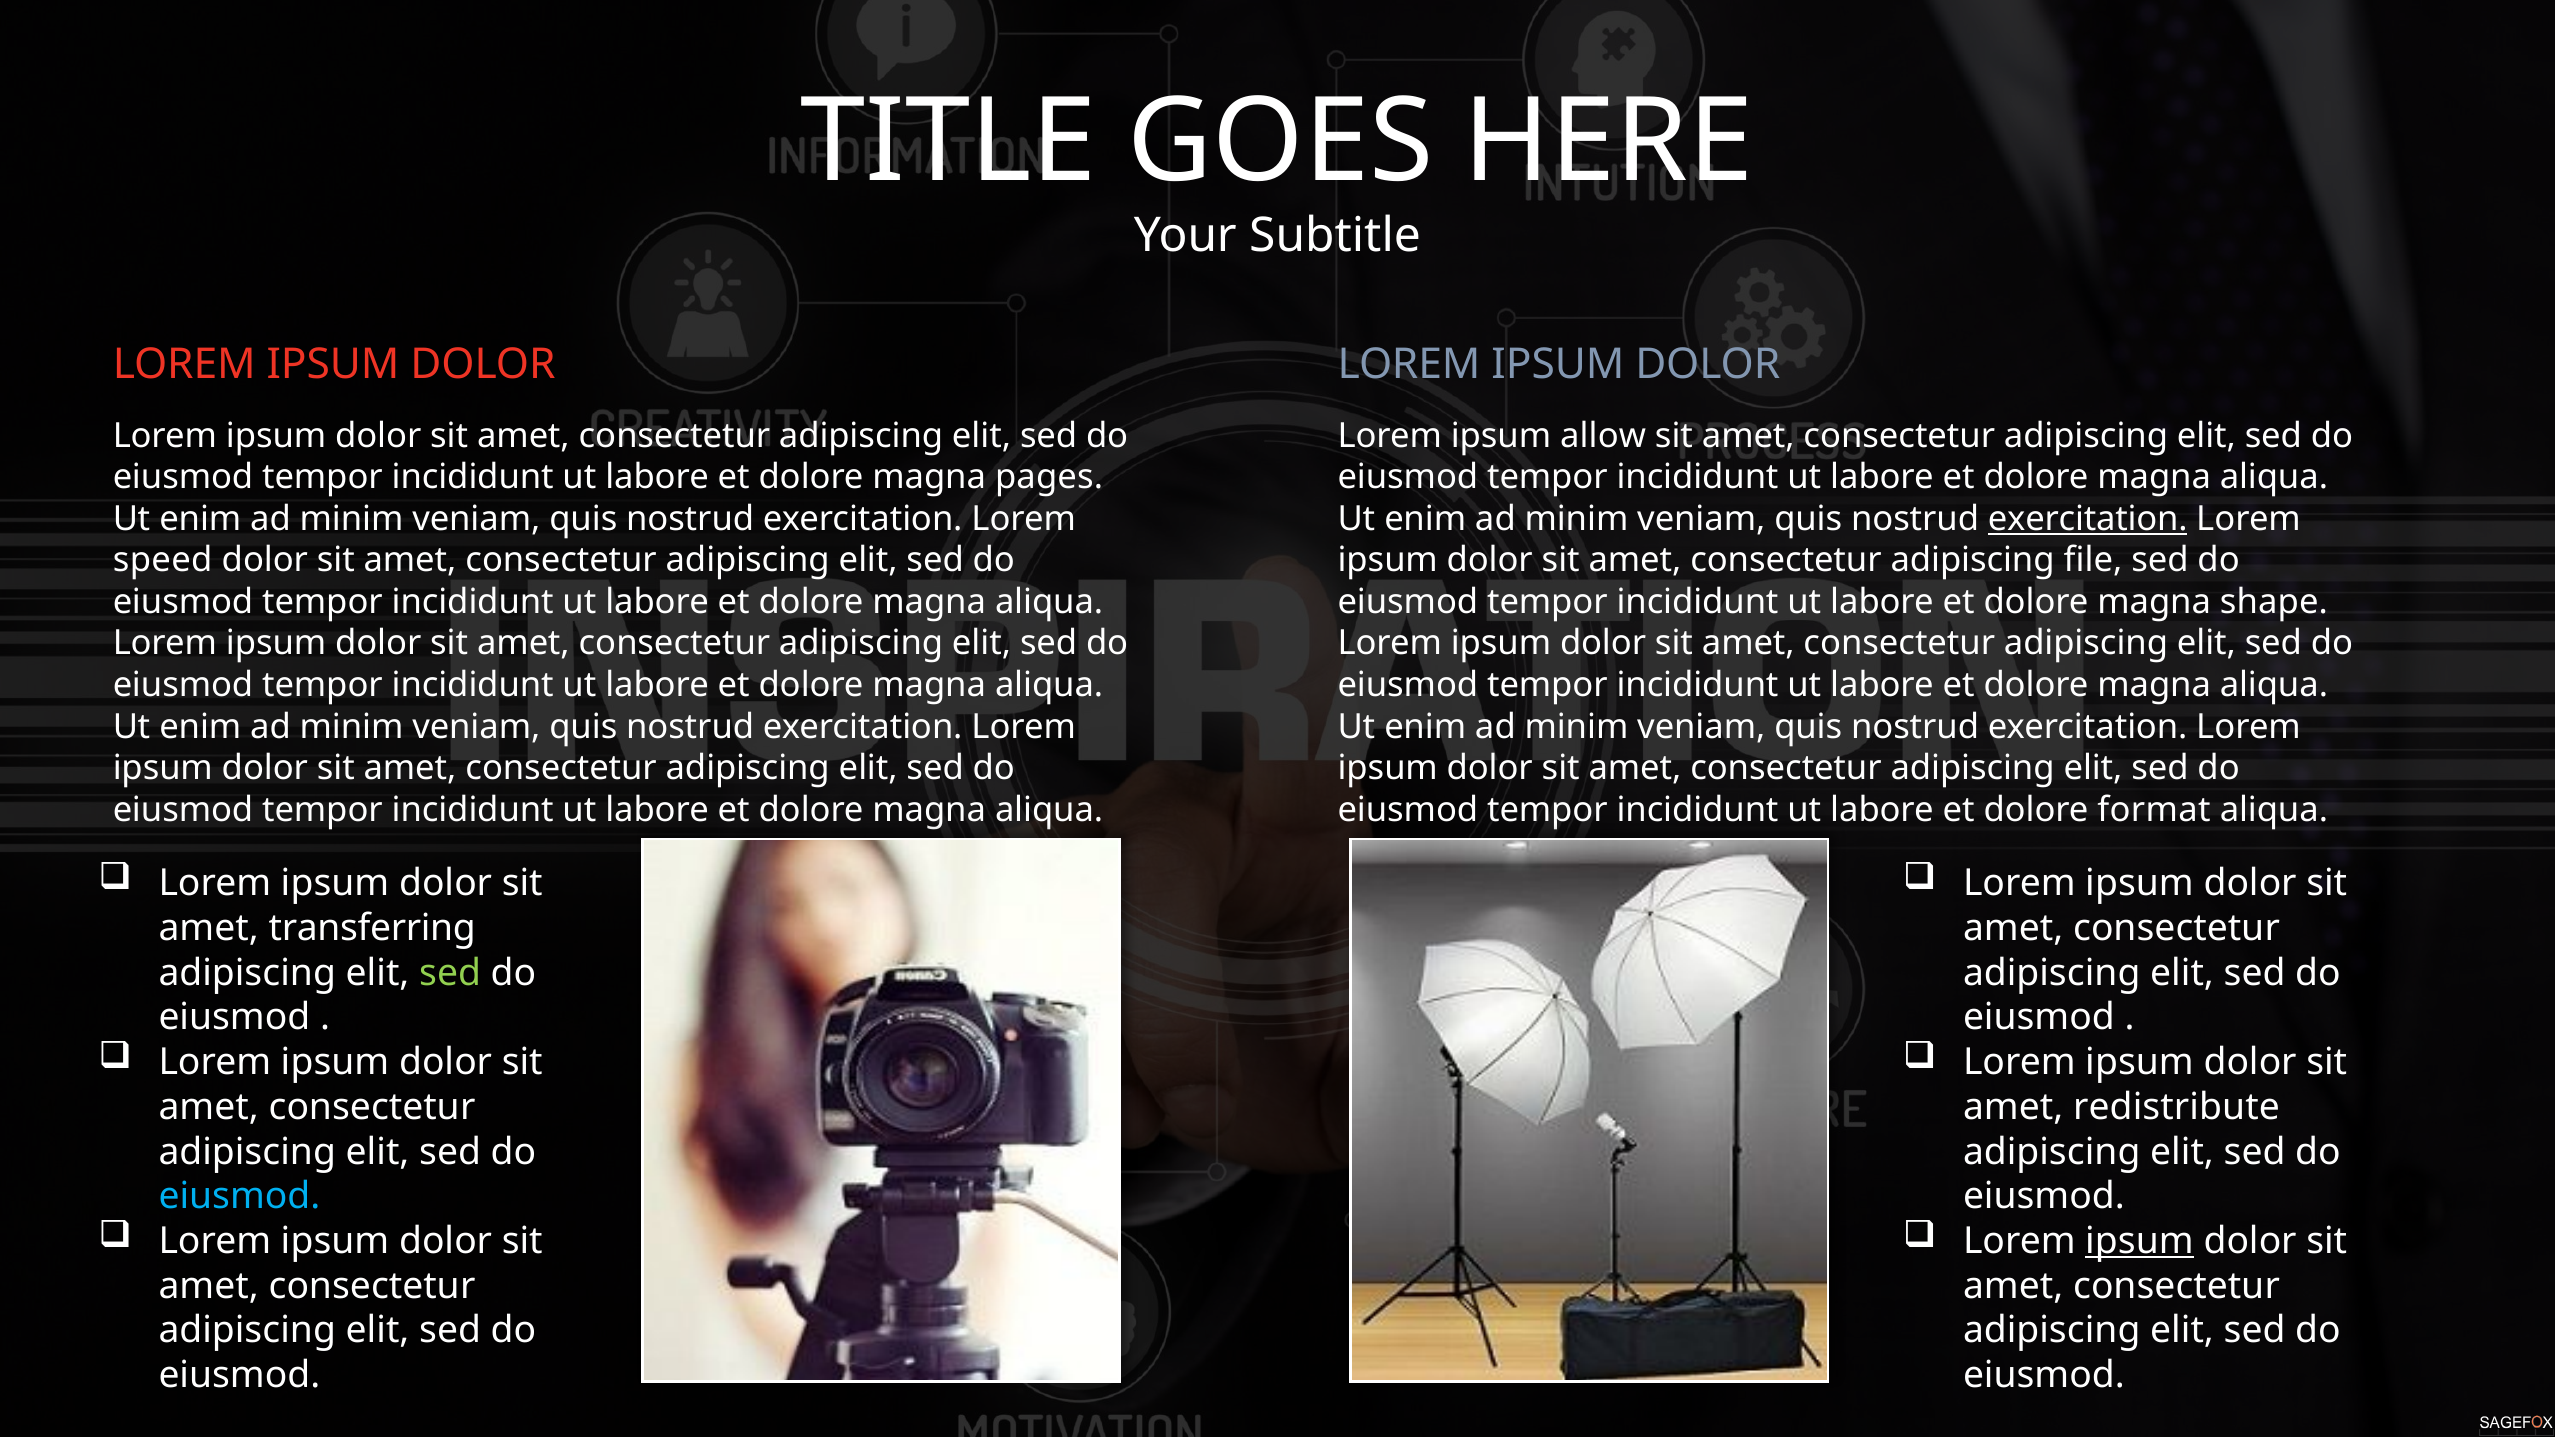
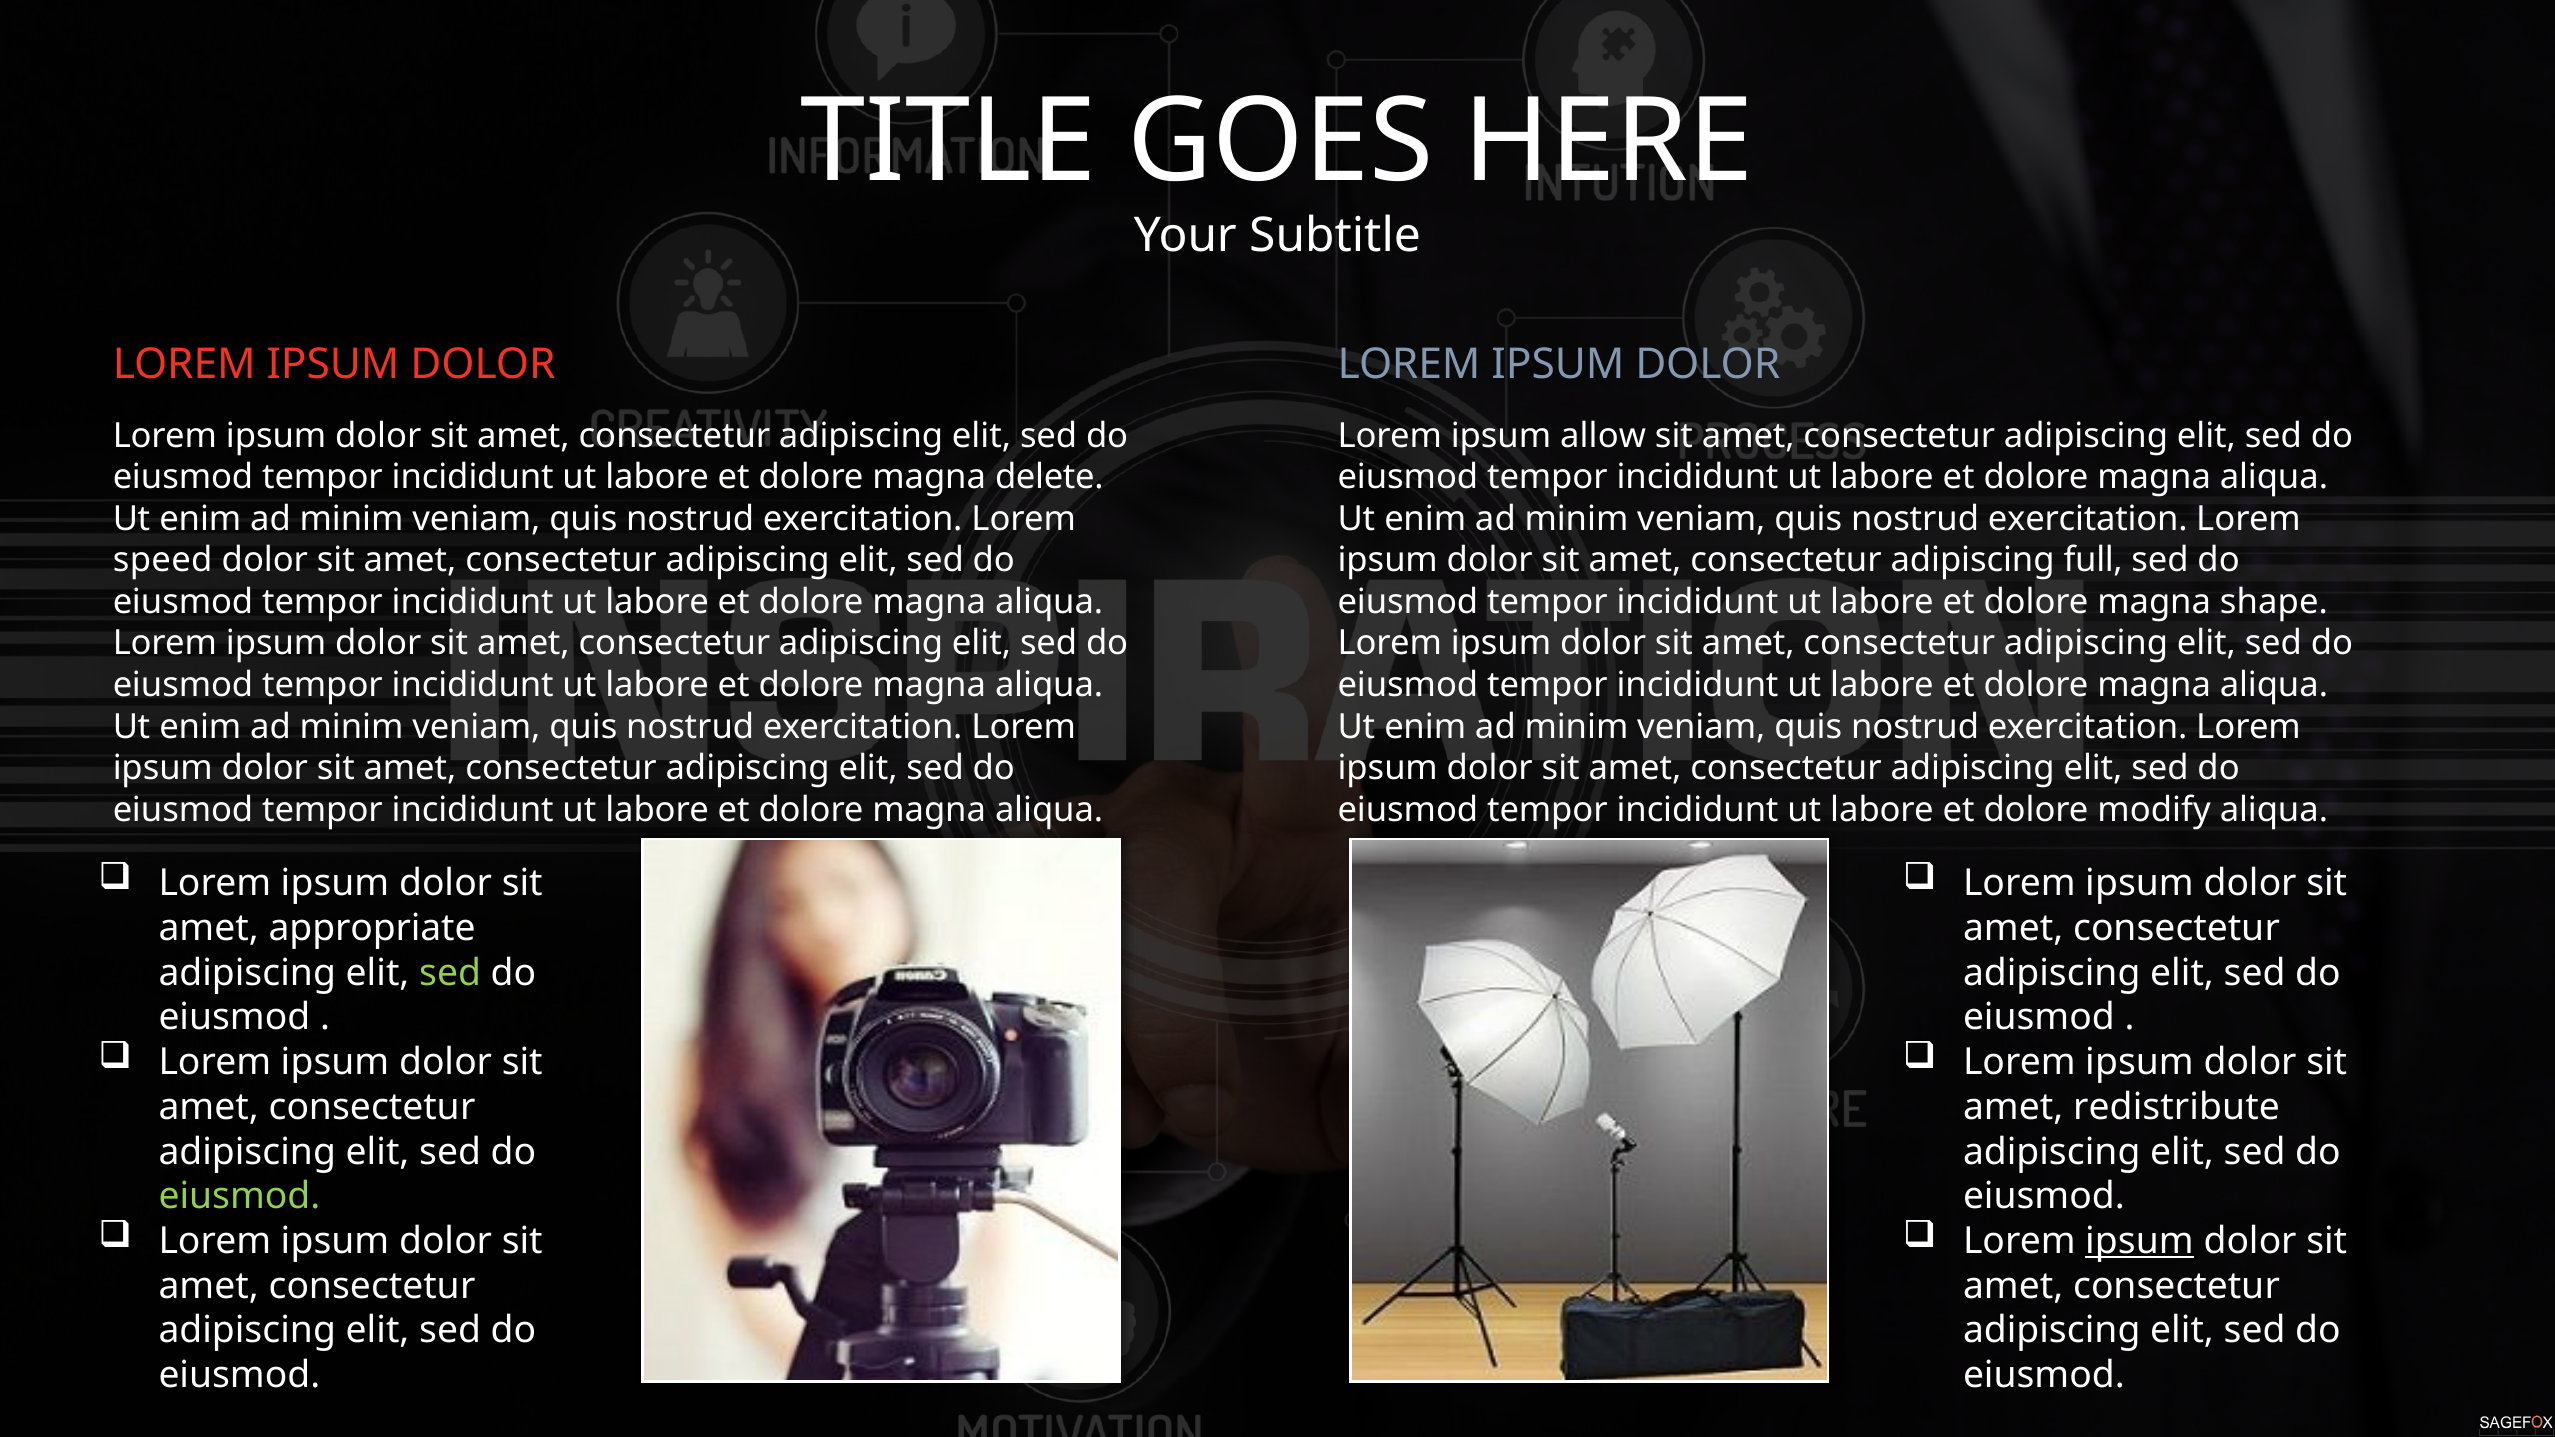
pages: pages -> delete
exercitation at (2088, 519) underline: present -> none
file: file -> full
format: format -> modify
transferring: transferring -> appropriate
eiusmod at (239, 1197) colour: light blue -> light green
